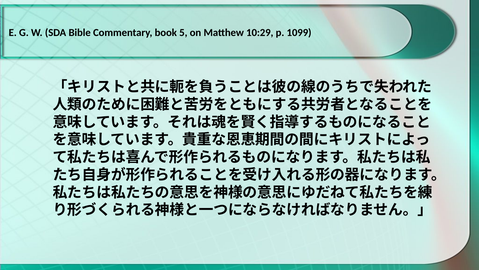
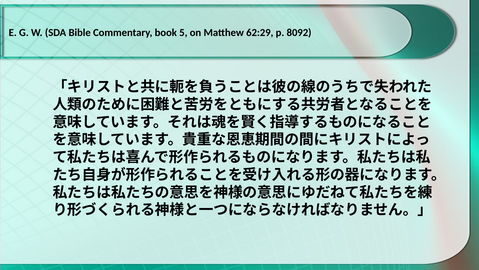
10:29: 10:29 -> 62:29
1099: 1099 -> 8092
